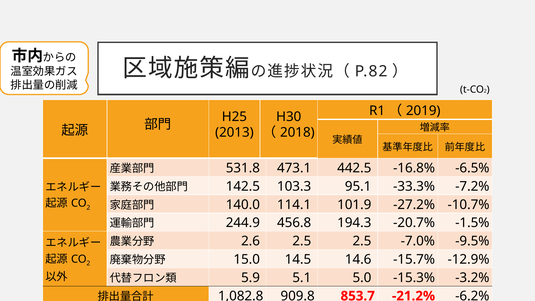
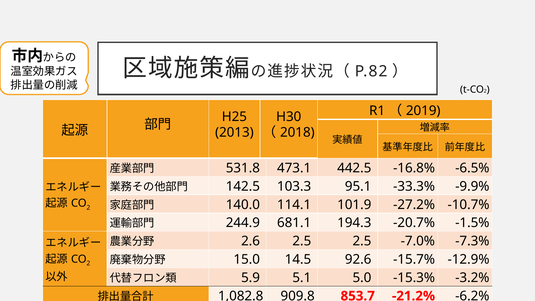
-7.2%: -7.2% -> -9.9%
456.8: 456.8 -> 681.1
-9.5%: -9.5% -> -7.3%
14.6: 14.6 -> 92.6
